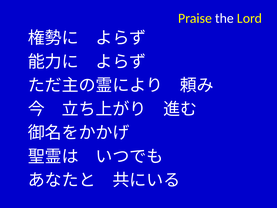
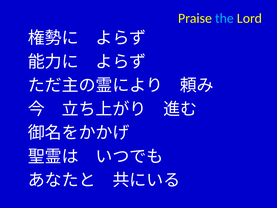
the colour: white -> light blue
